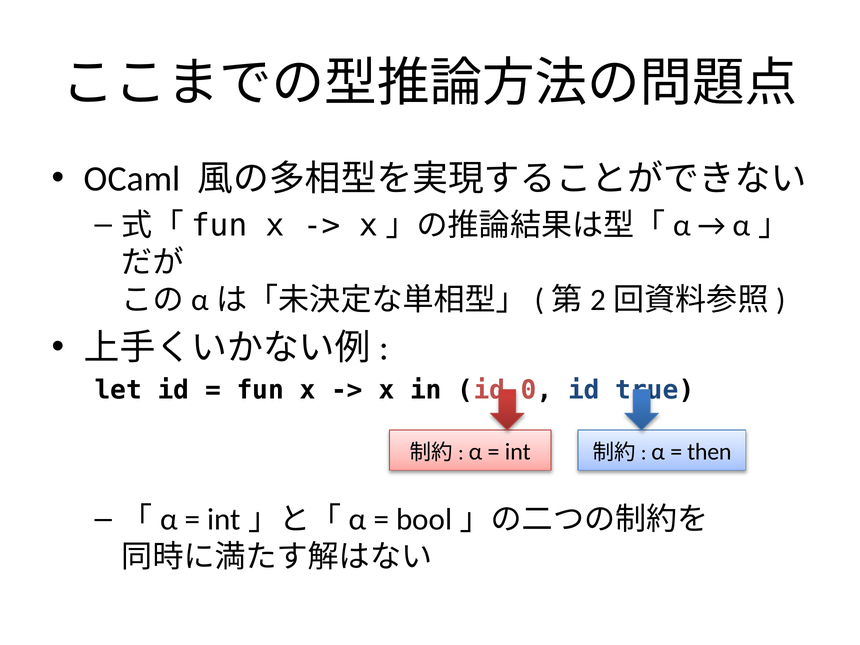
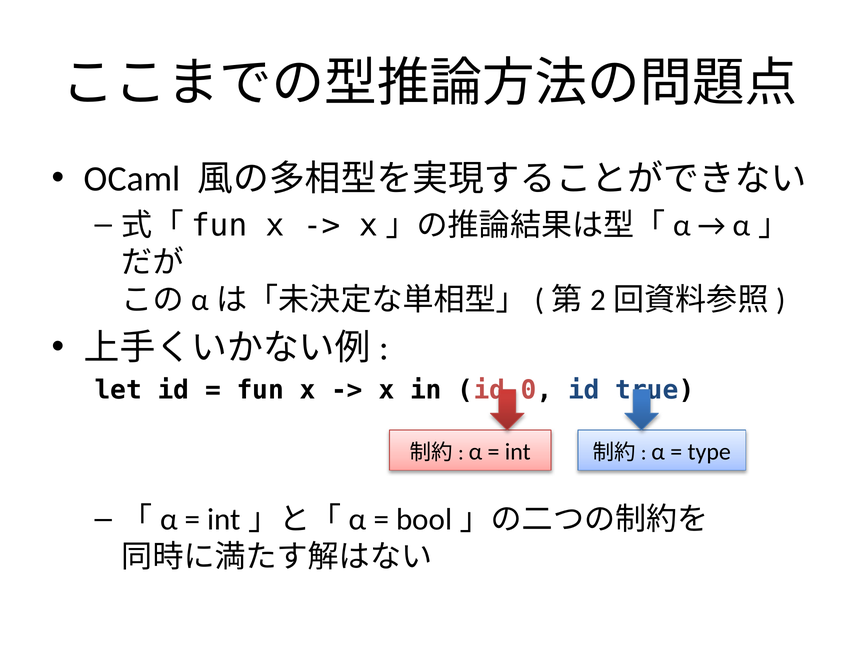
then: then -> type
